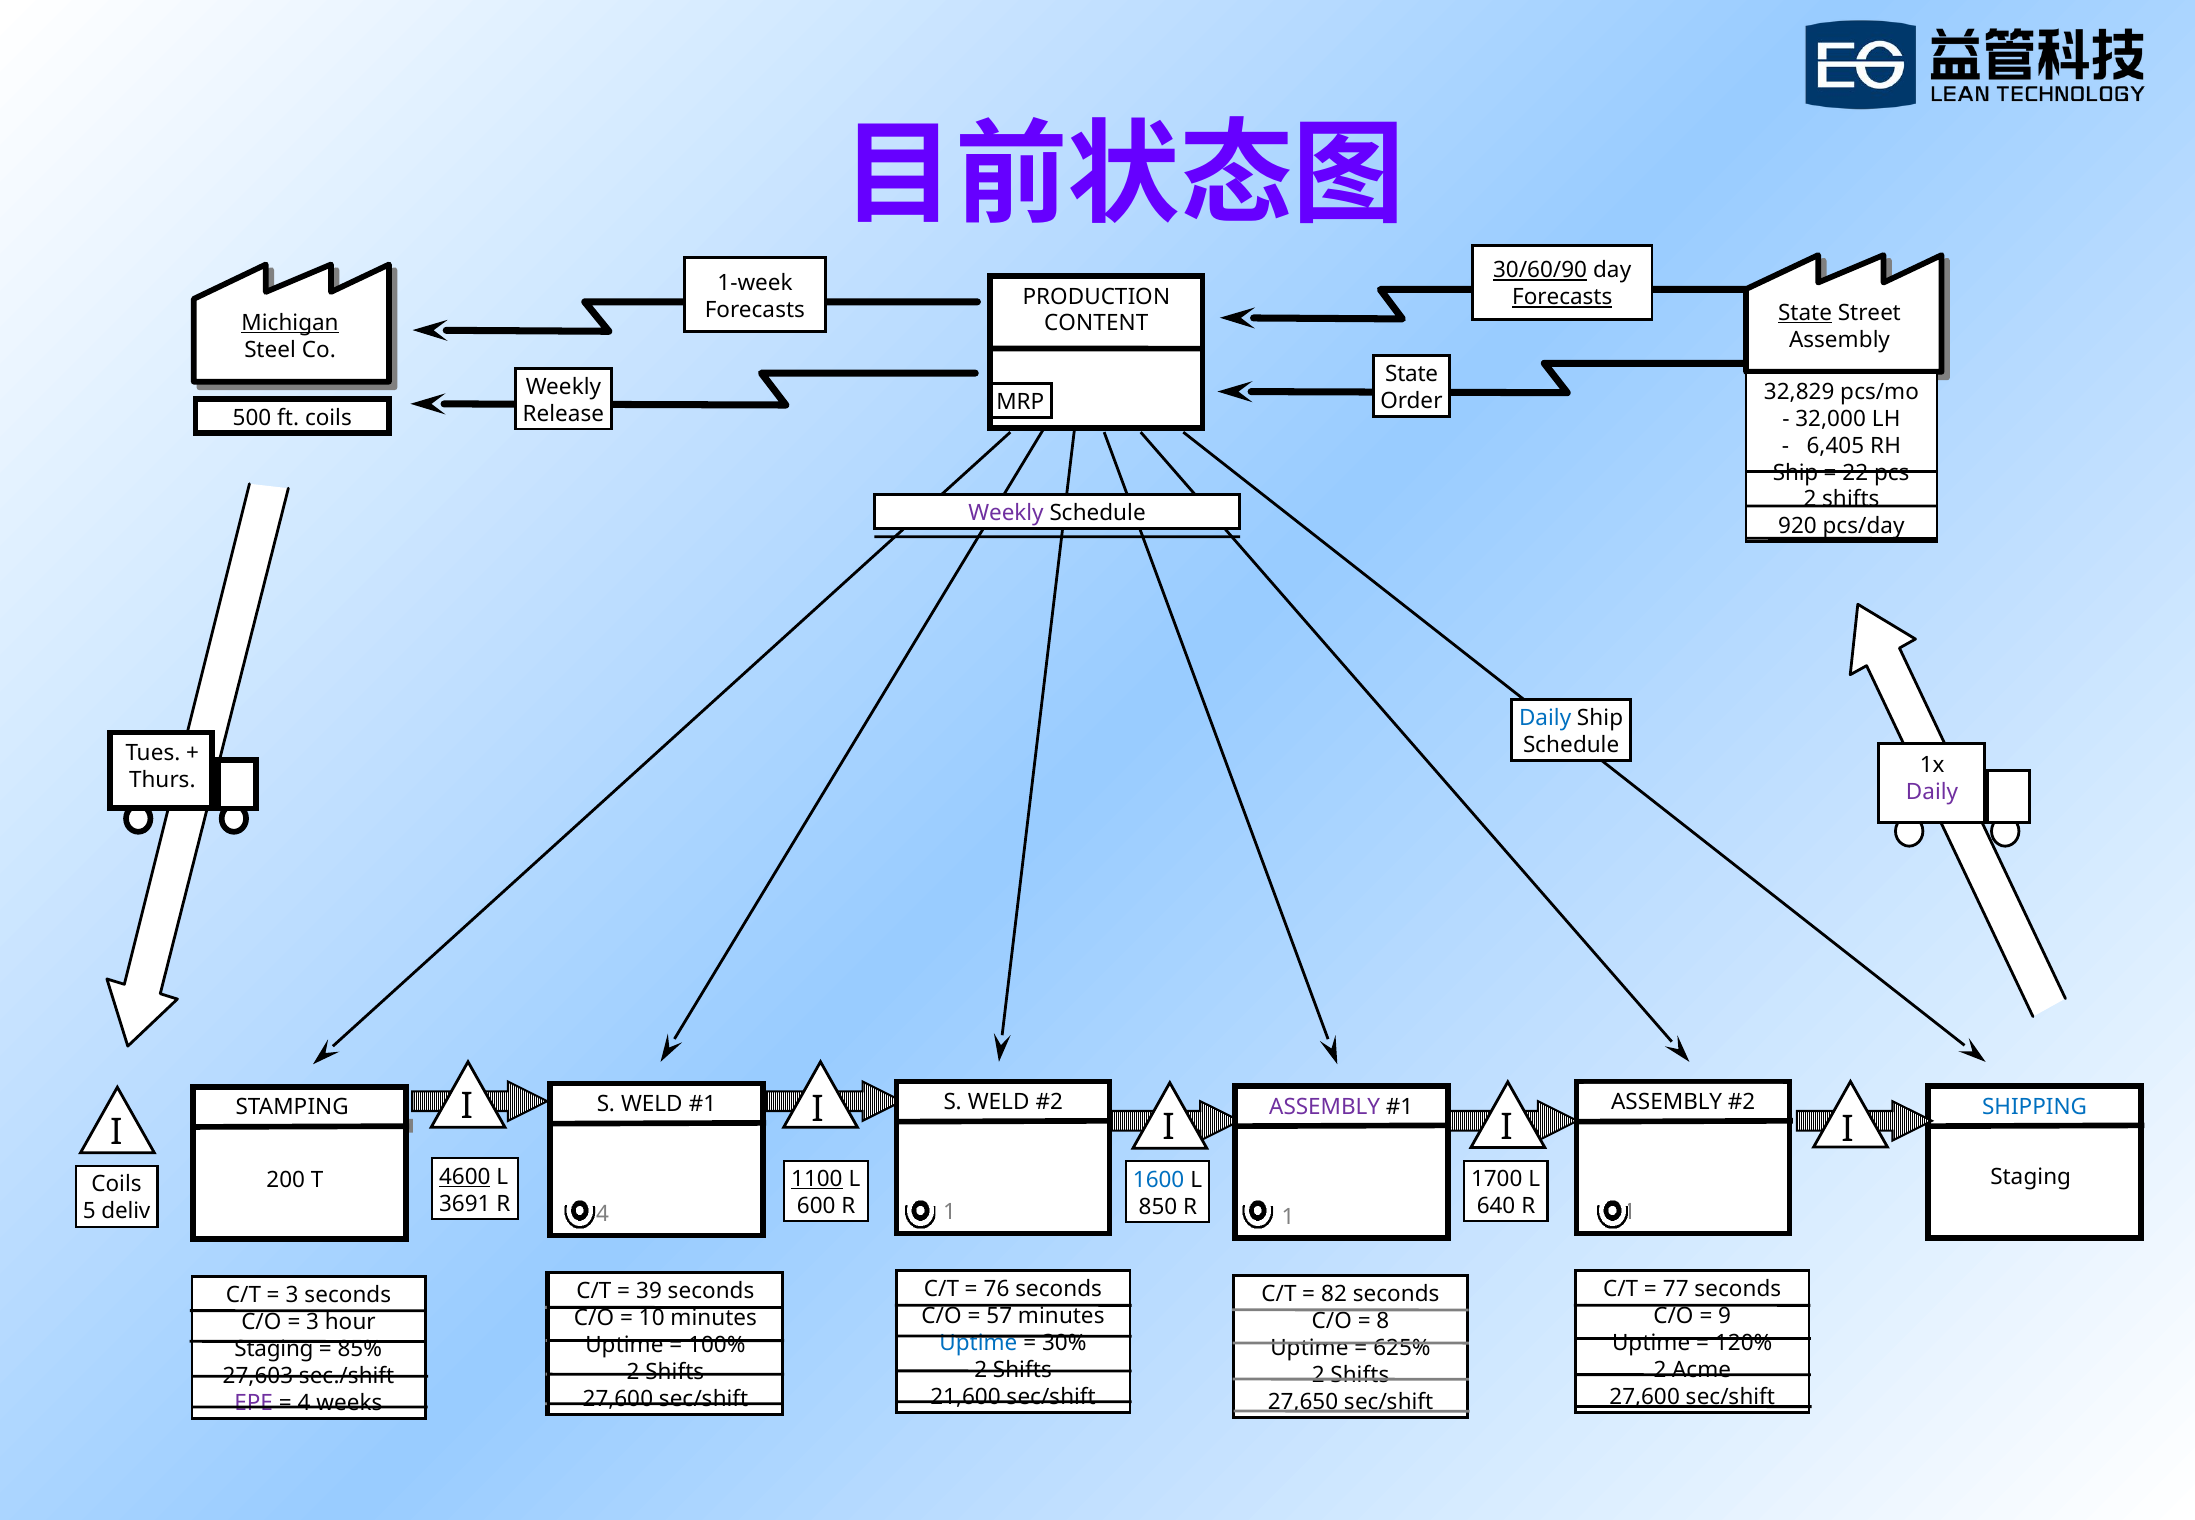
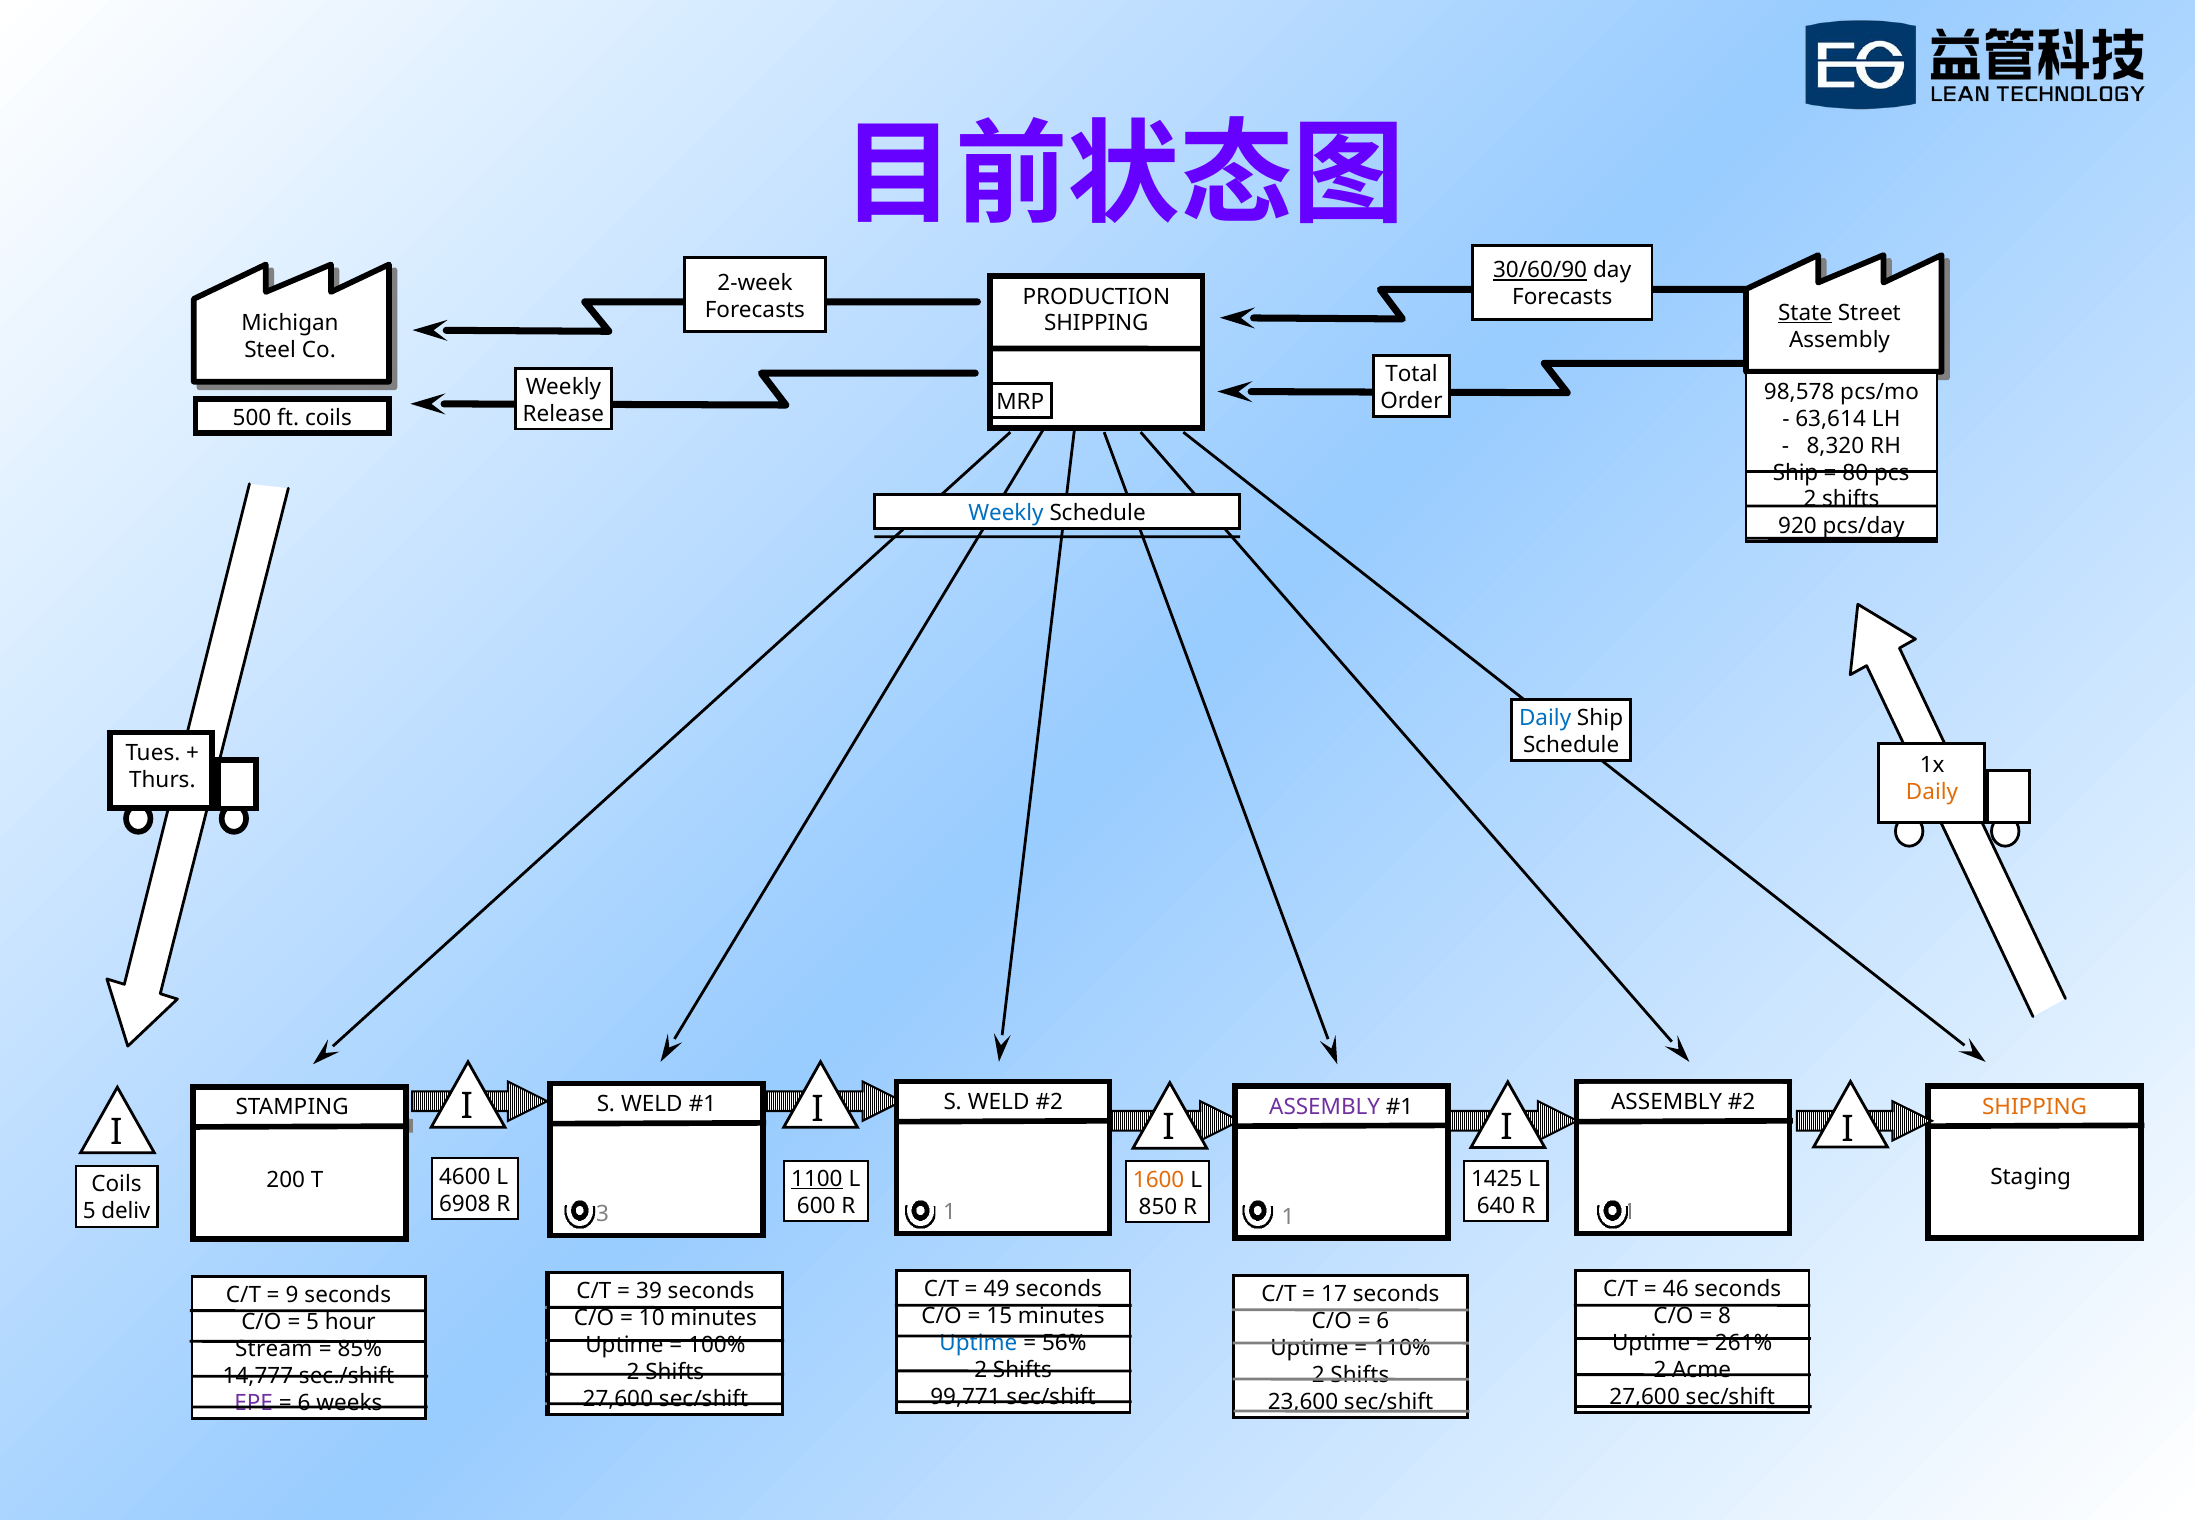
1-week: 1-week -> 2-week
Forecasts at (1562, 297) underline: present -> none
Michigan underline: present -> none
CONTENT at (1096, 323): CONTENT -> SHIPPING
State at (1412, 374): State -> Total
32,829: 32,829 -> 98,578
32,000: 32,000 -> 63,614
6,405: 6,405 -> 8,320
22: 22 -> 80
Weekly at (1006, 513) colour: purple -> blue
Daily at (1932, 792) colour: purple -> orange
SHIPPING at (2035, 1107) colour: blue -> orange
4600 underline: present -> none
1700: 1700 -> 1425
1600 colour: blue -> orange
3691: 3691 -> 6908
R 4: 4 -> 3
76: 76 -> 49
77: 77 -> 46
82: 82 -> 17
3 at (292, 1295): 3 -> 9
57: 57 -> 15
9: 9 -> 8
8 at (1383, 1321): 8 -> 6
3 at (312, 1322): 3 -> 5
30%: 30% -> 56%
120%: 120% -> 261%
625%: 625% -> 110%
Staging at (274, 1349): Staging -> Stream
27,603: 27,603 -> 14,777
21,600: 21,600 -> 99,771
27,650: 27,650 -> 23,600
4 at (304, 1403): 4 -> 6
